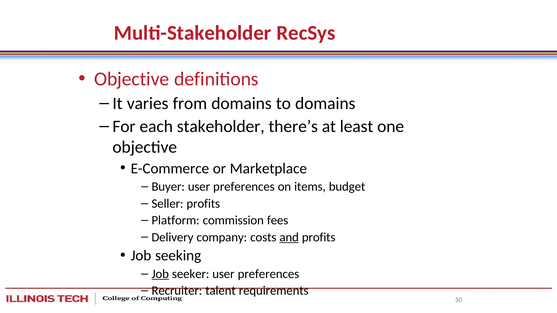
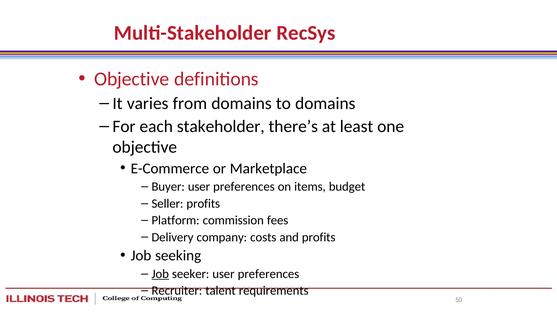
and underline: present -> none
